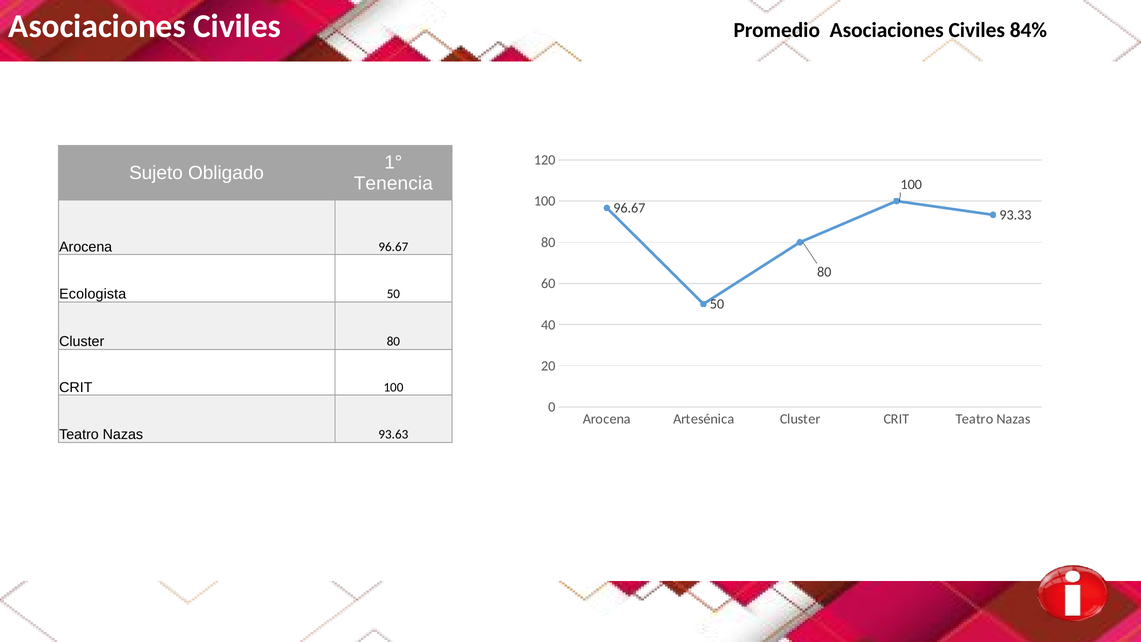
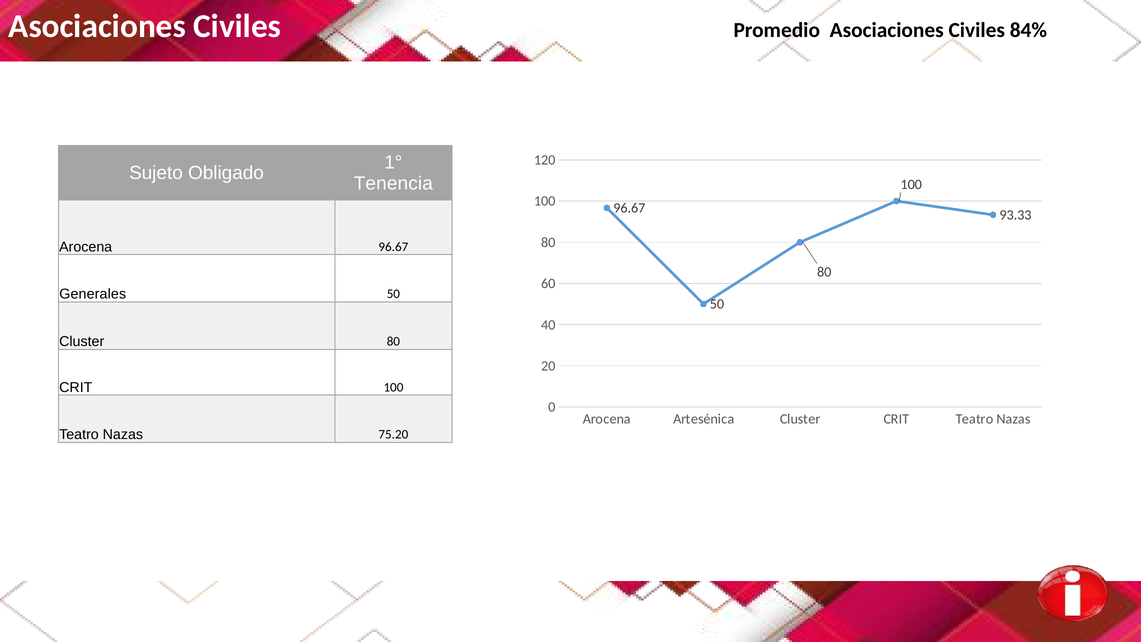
Ecologista: Ecologista -> Generales
93.63: 93.63 -> 75.20
